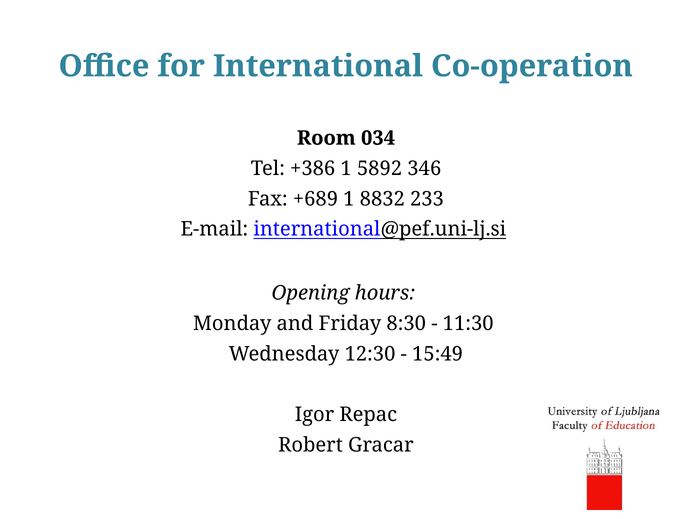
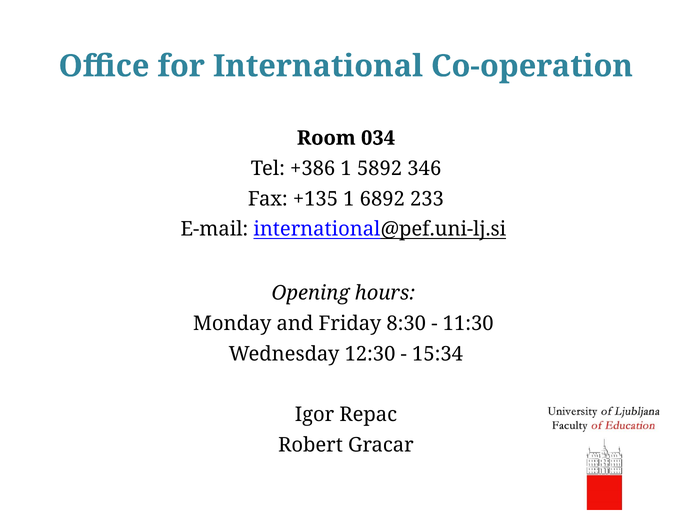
+689: +689 -> +135
8832: 8832 -> 6892
15:49: 15:49 -> 15:34
